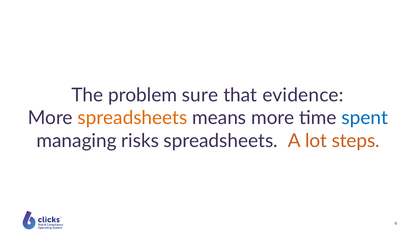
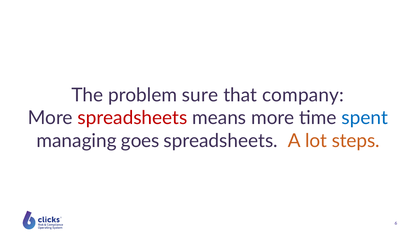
evidence: evidence -> company
spreadsheets at (132, 118) colour: orange -> red
risks: risks -> goes
